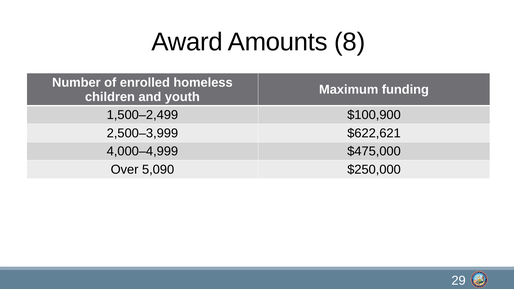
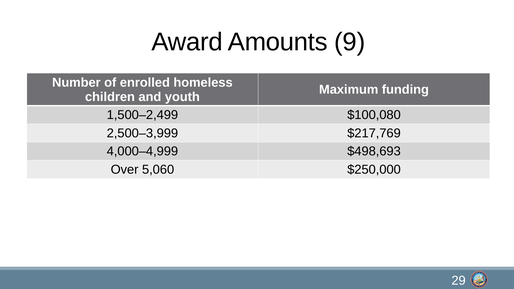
8: 8 -> 9
$100,900: $100,900 -> $100,080
$622,621: $622,621 -> $217,769
$475,000: $475,000 -> $498,693
5,090: 5,090 -> 5,060
